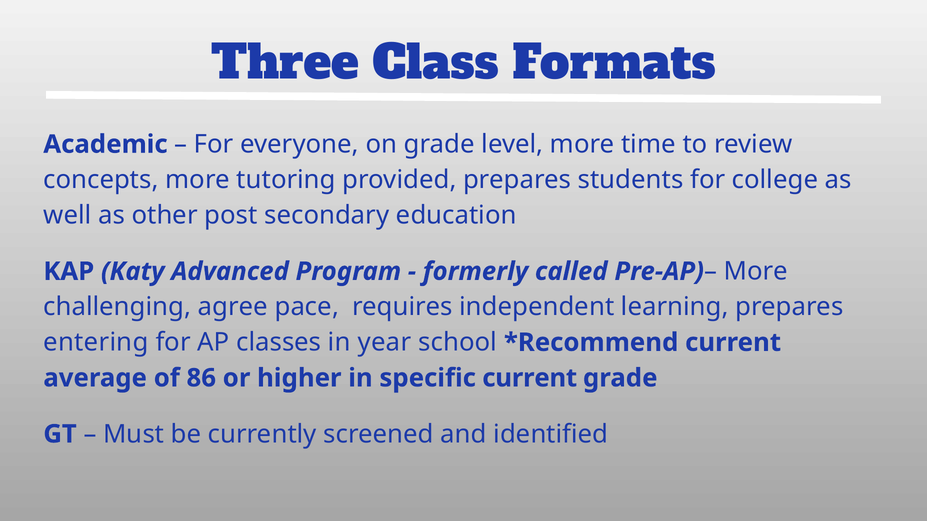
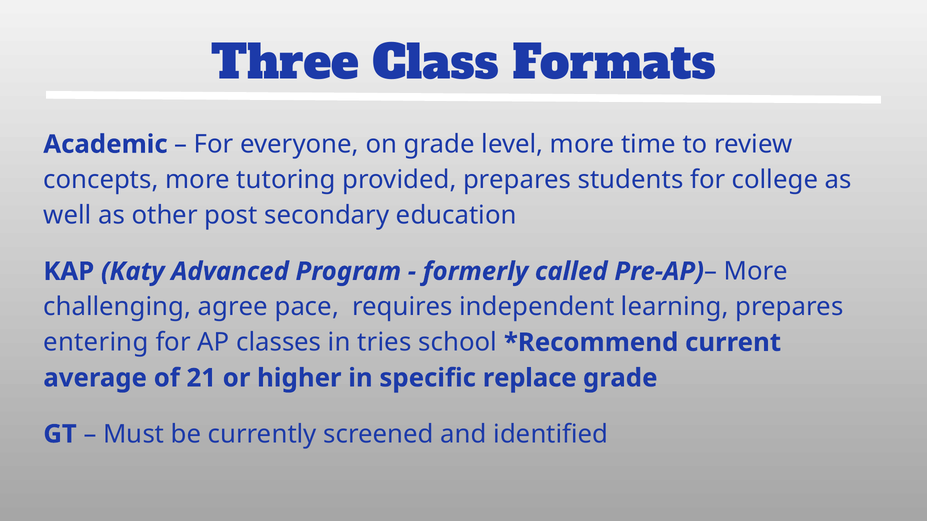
year: year -> tries
86: 86 -> 21
specific current: current -> replace
